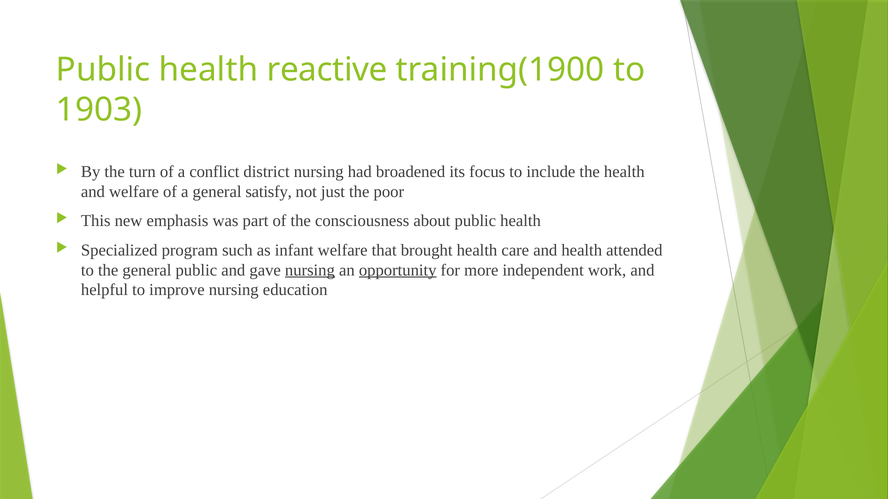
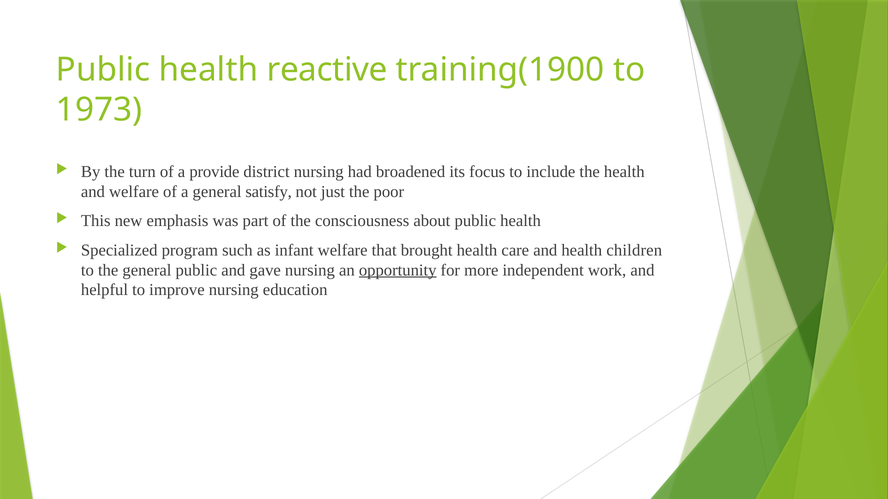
1903: 1903 -> 1973
conflict: conflict -> provide
attended: attended -> children
nursing at (310, 270) underline: present -> none
